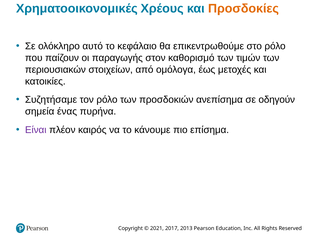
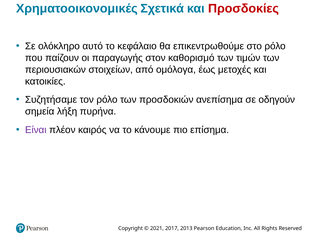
Χρέους: Χρέους -> Σχετικά
Προσδοκίες colour: orange -> red
ένας: ένας -> λήξη
